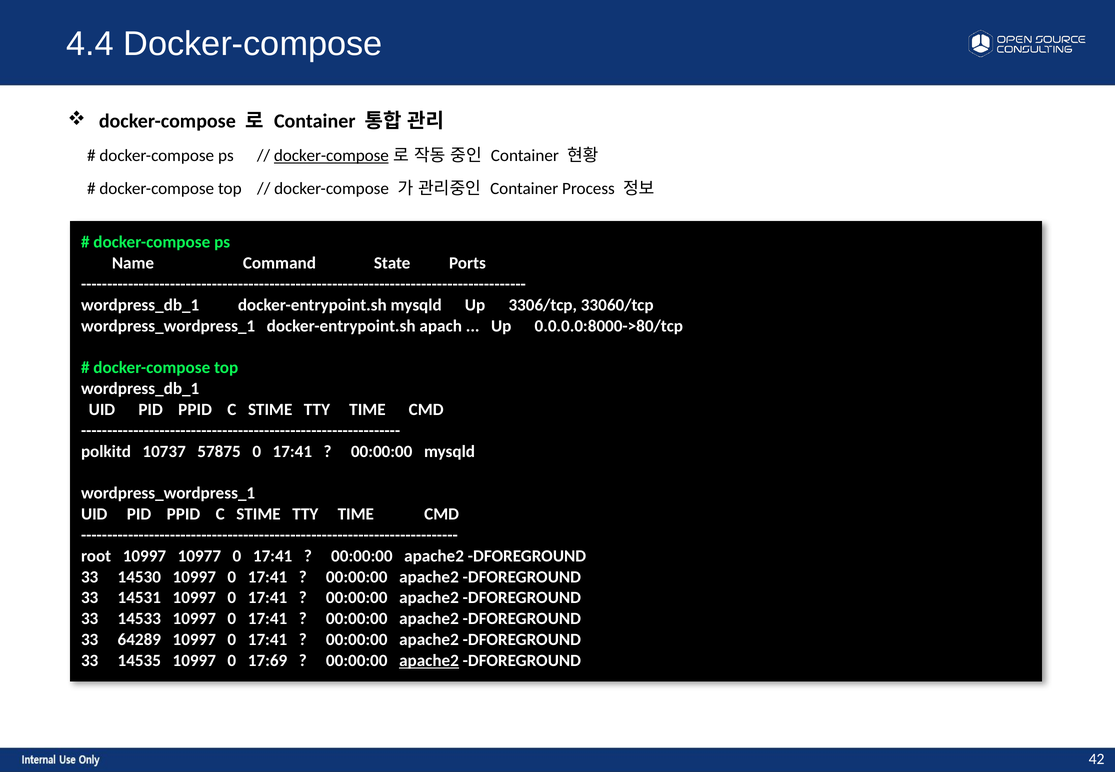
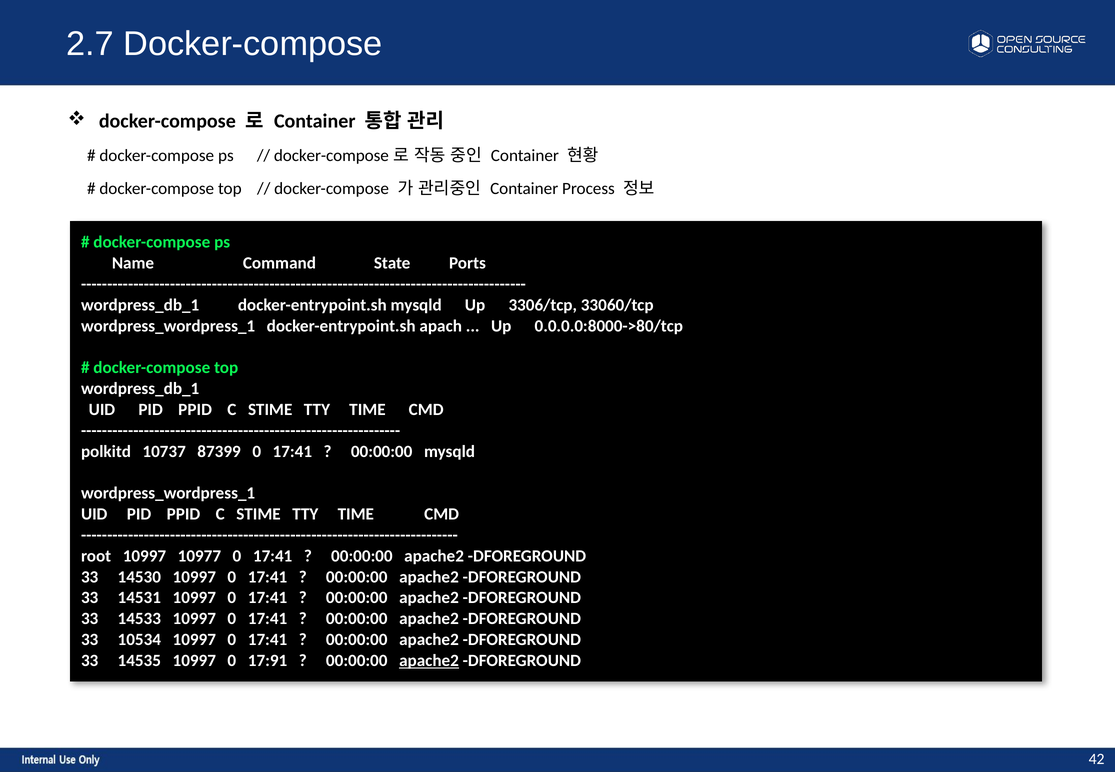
4.4: 4.4 -> 2.7
docker-compose at (331, 156) underline: present -> none
57875: 57875 -> 87399
64289: 64289 -> 10534
17:69: 17:69 -> 17:91
